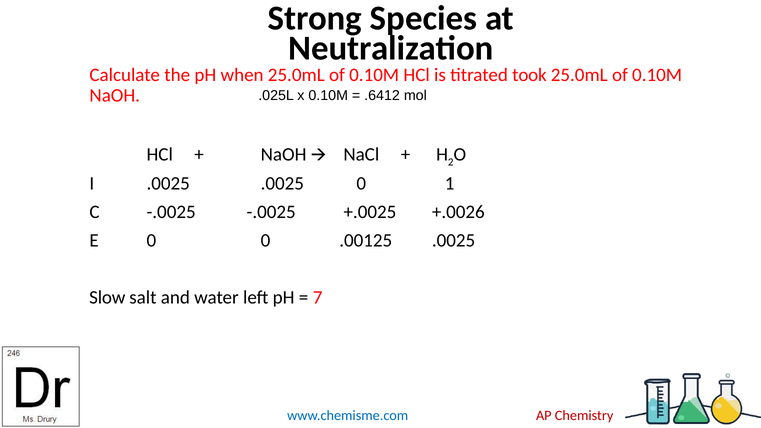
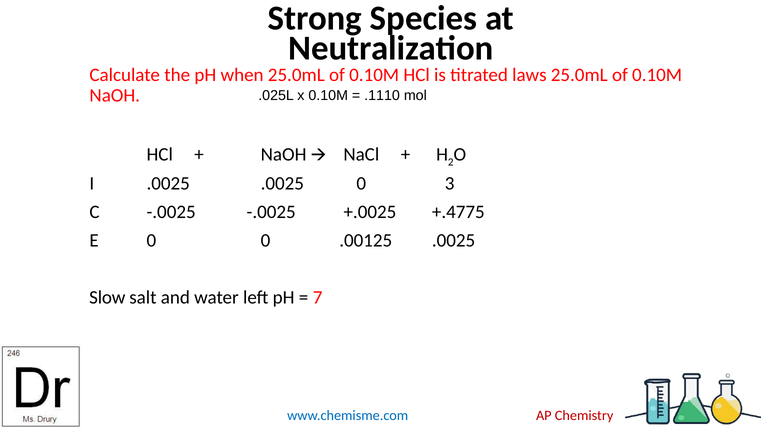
took: took -> laws
.6412: .6412 -> .1110
1: 1 -> 3
+.0026: +.0026 -> +.4775
